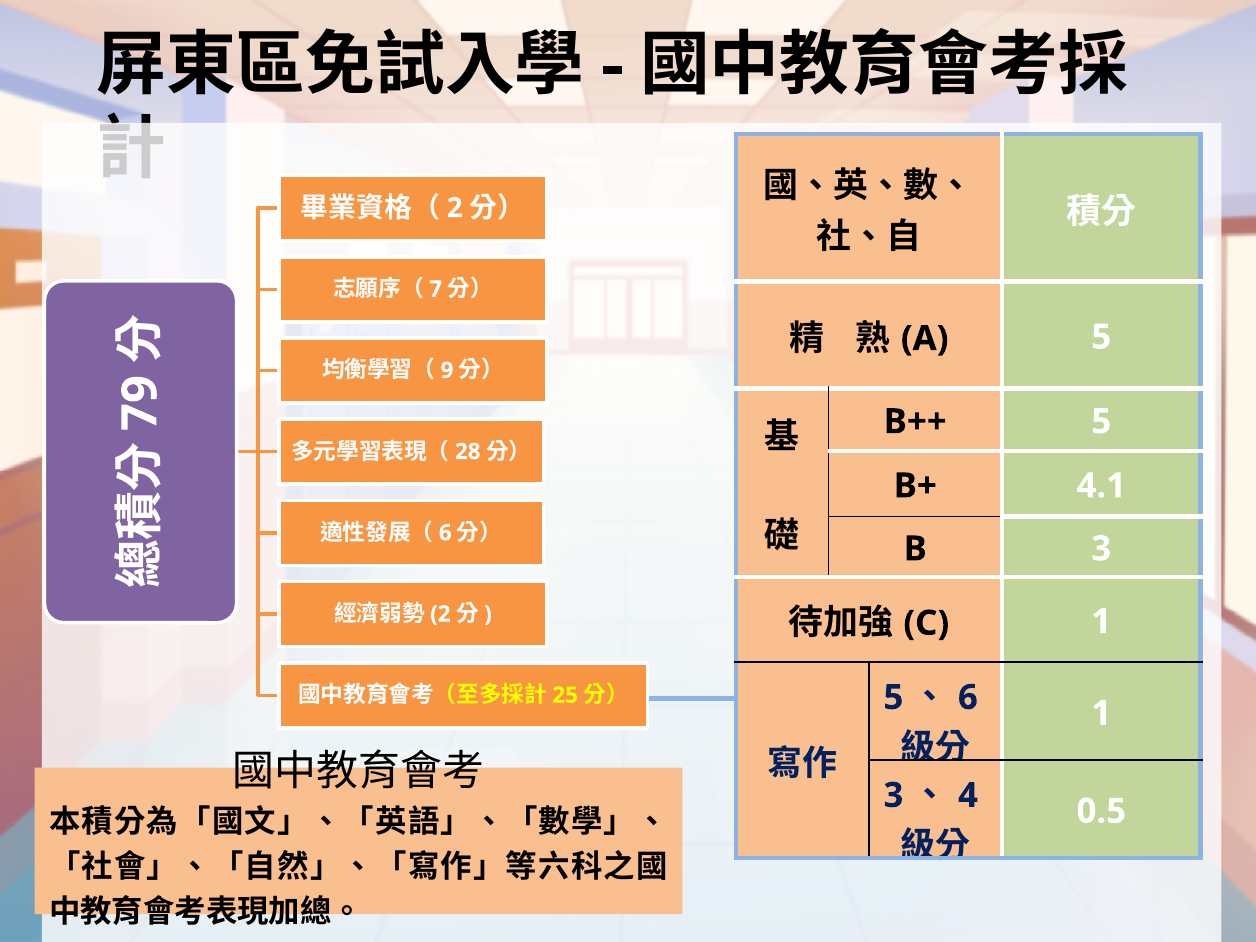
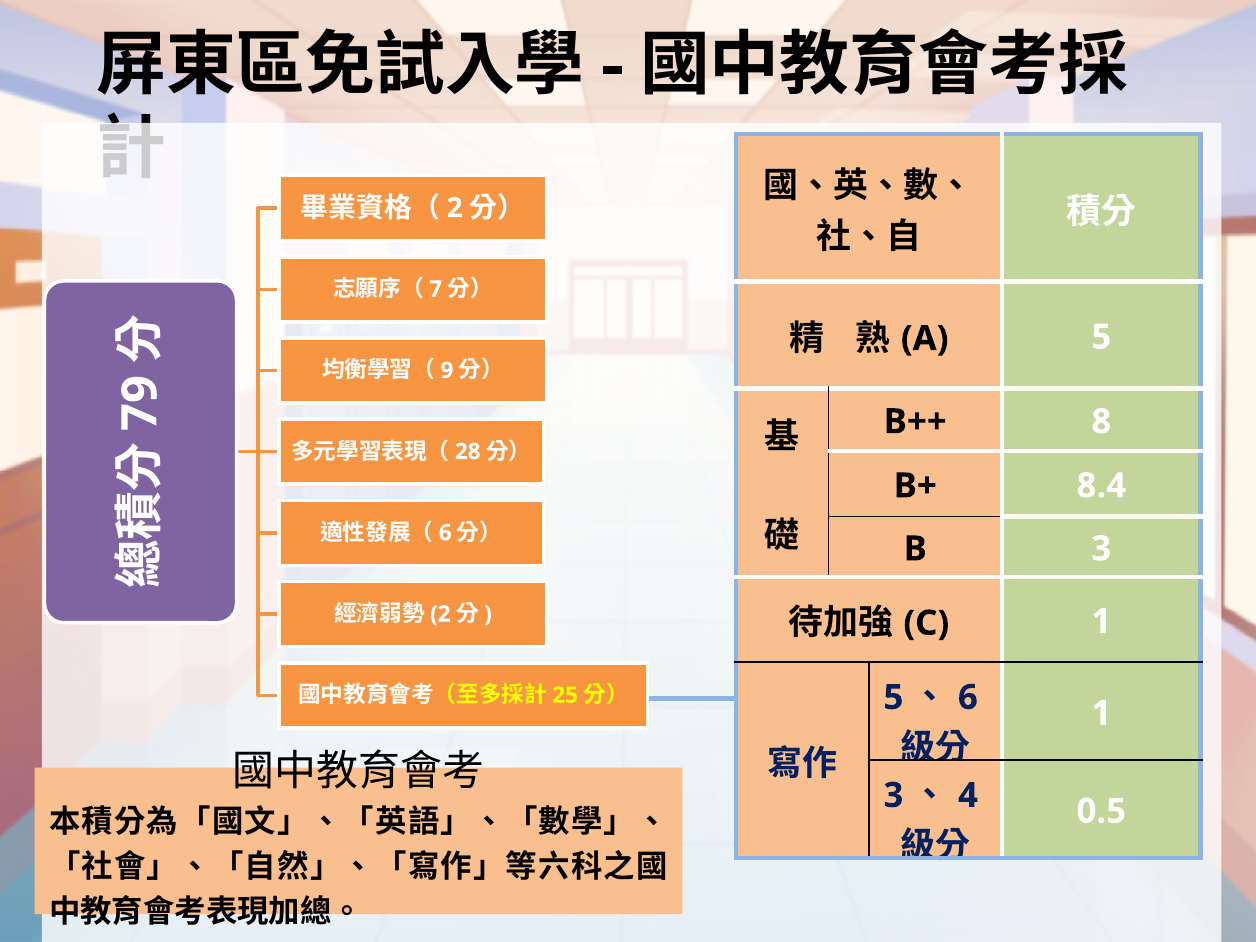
B++ 5: 5 -> 8
4.1: 4.1 -> 8.4
